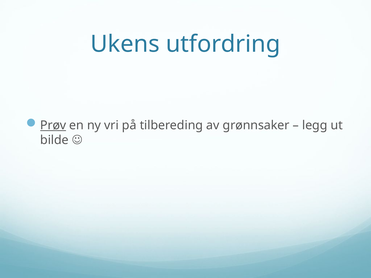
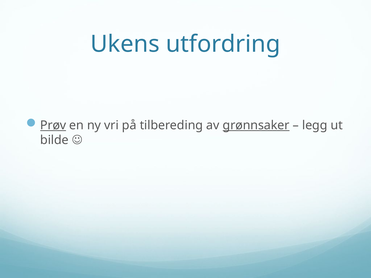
grønnsaker underline: none -> present
